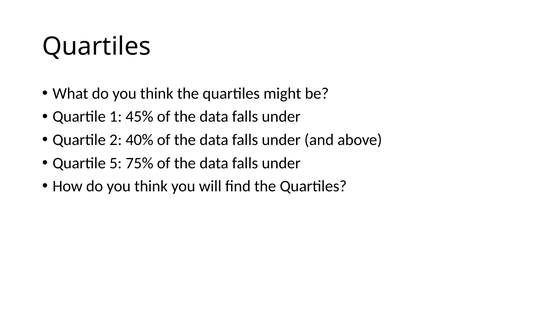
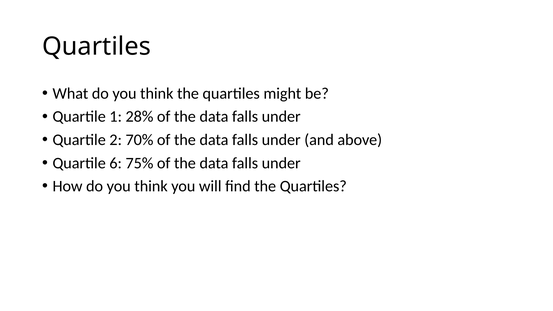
45%: 45% -> 28%
40%: 40% -> 70%
5: 5 -> 6
